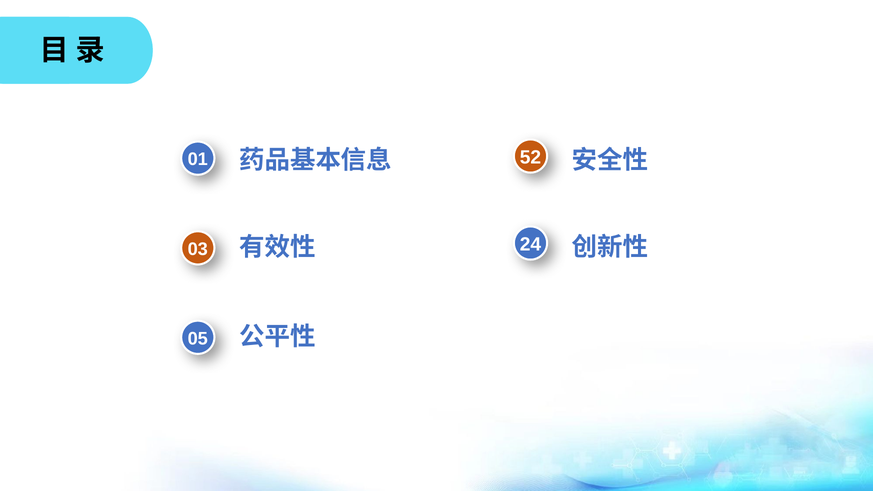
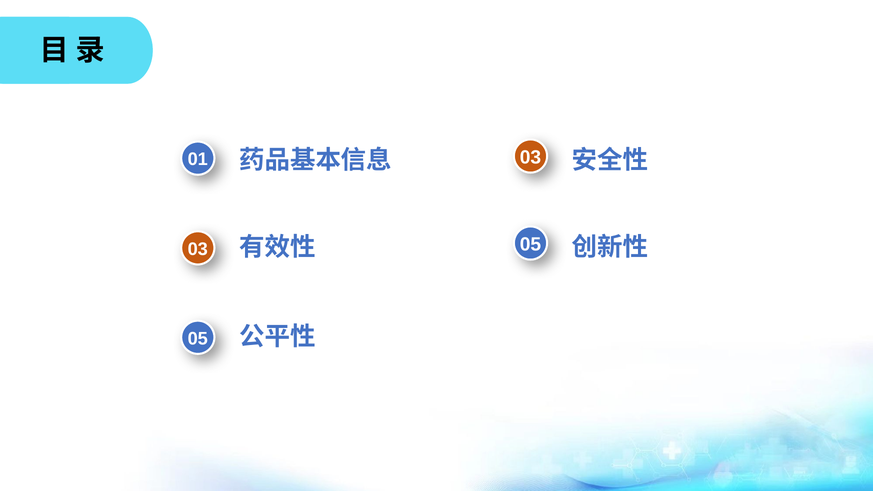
52 at (530, 157): 52 -> 03
24 at (530, 244): 24 -> 05
